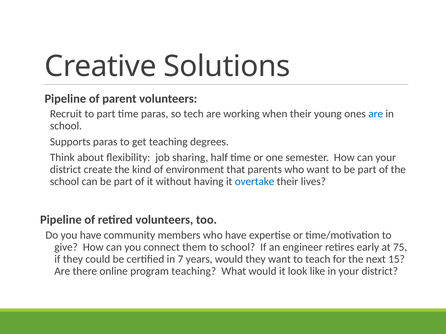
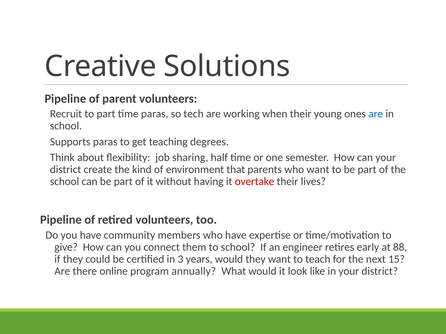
overtake colour: blue -> red
75: 75 -> 88
7: 7 -> 3
program teaching: teaching -> annually
